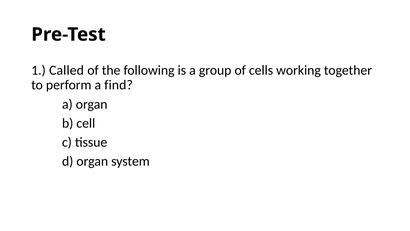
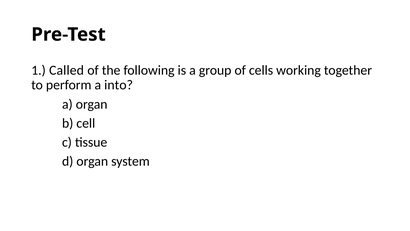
find: find -> into
